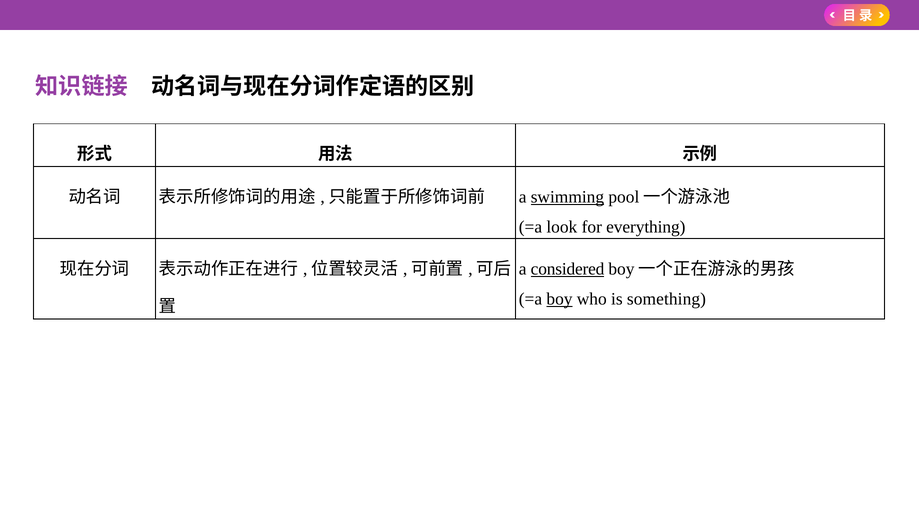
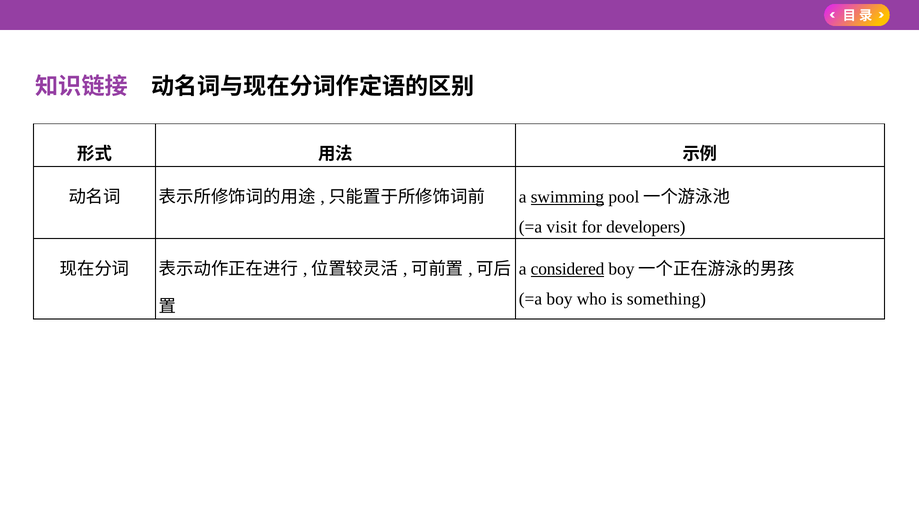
look: look -> visit
everything: everything -> developers
boy underline: present -> none
